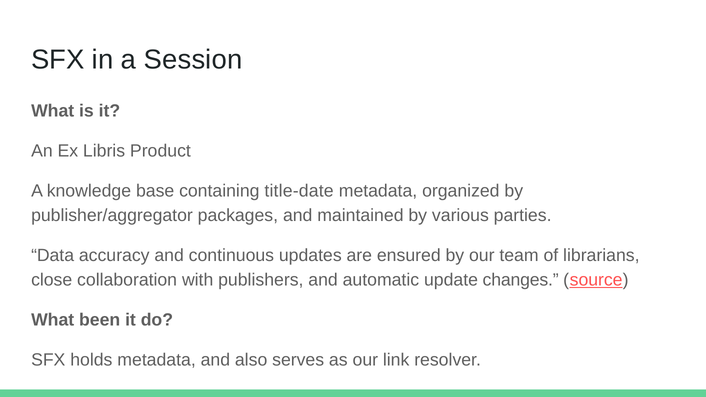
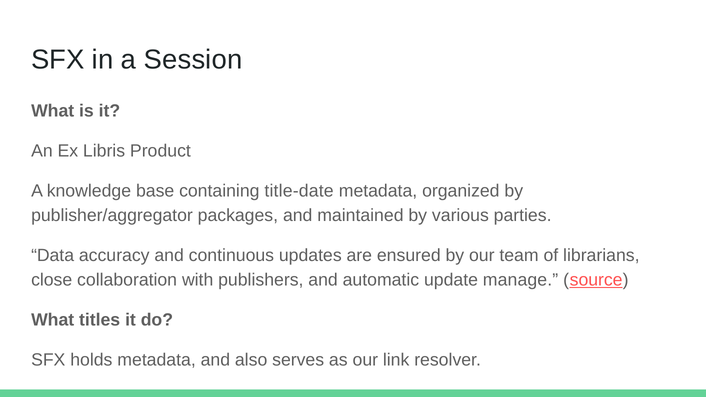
changes: changes -> manage
been: been -> titles
